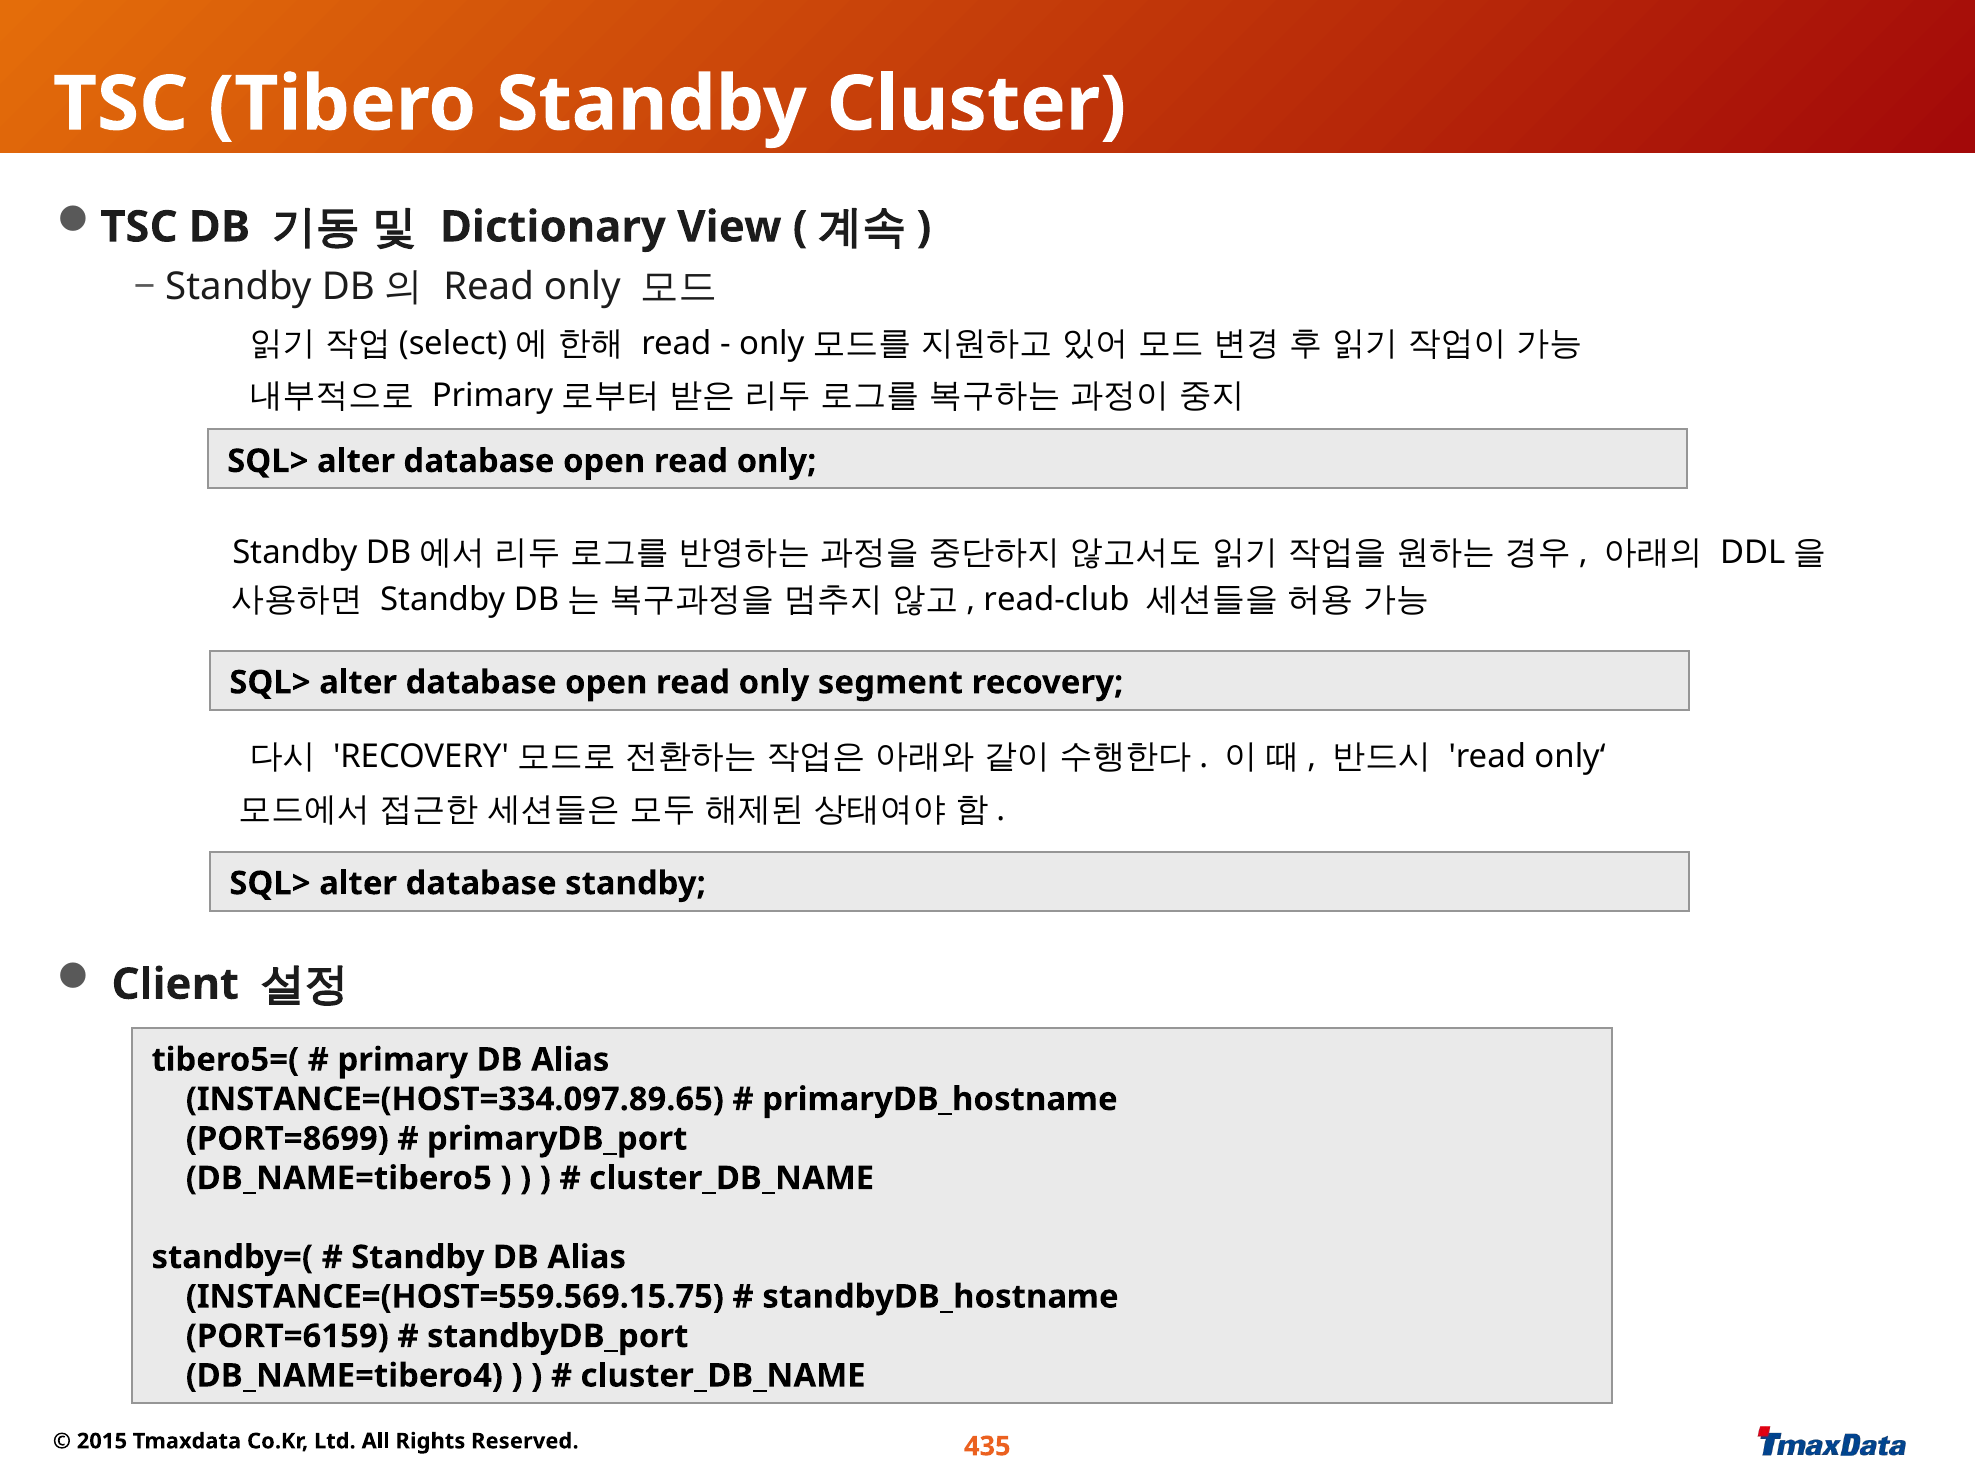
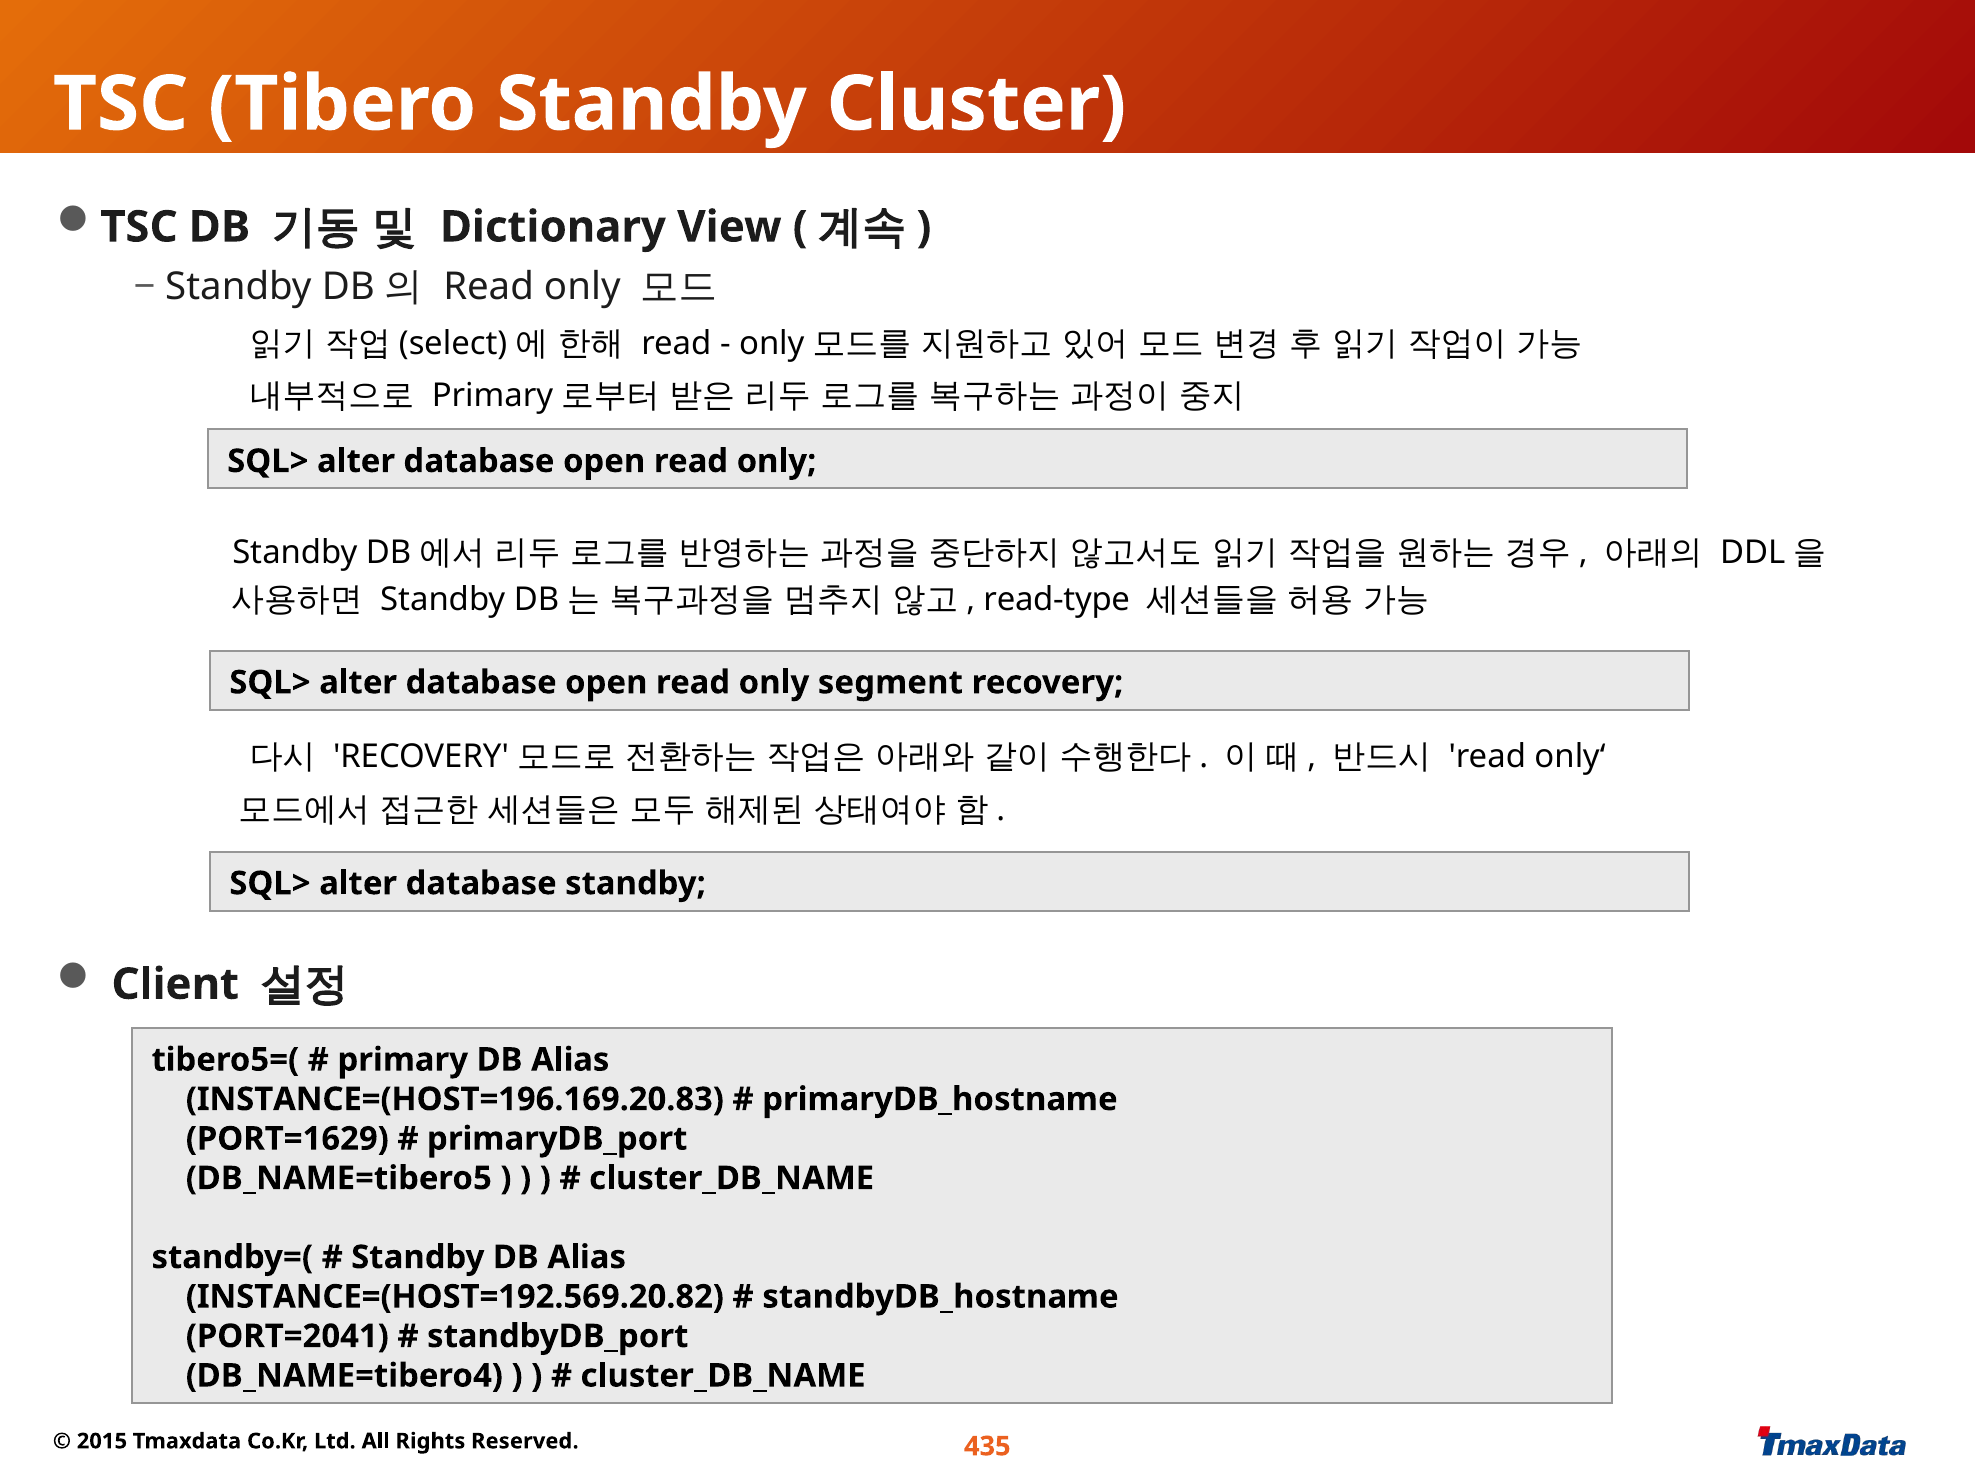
read-club: read-club -> read-type
INSTANCE=(HOST=334.097.89.65: INSTANCE=(HOST=334.097.89.65 -> INSTANCE=(HOST=196.169.20.83
PORT=8699: PORT=8699 -> PORT=1629
INSTANCE=(HOST=559.569.15.75: INSTANCE=(HOST=559.569.15.75 -> INSTANCE=(HOST=192.569.20.82
PORT=6159: PORT=6159 -> PORT=2041
